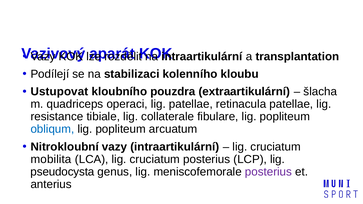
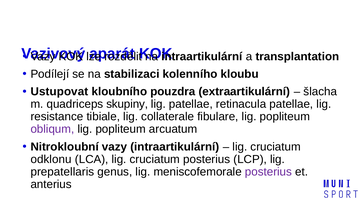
operaci: operaci -> skupiny
obliqum colour: blue -> purple
mobilita: mobilita -> odklonu
pseudocysta: pseudocysta -> prepatellaris
